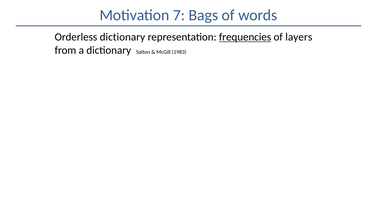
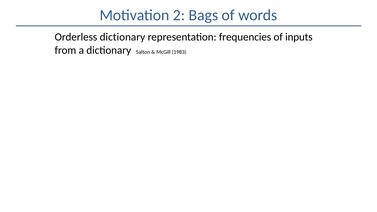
7: 7 -> 2
frequencies underline: present -> none
layers: layers -> inputs
